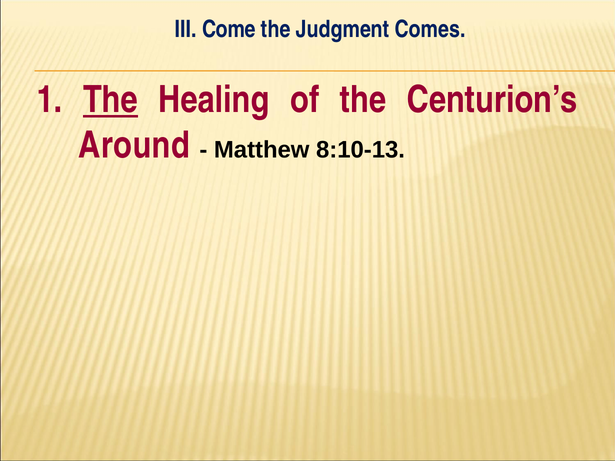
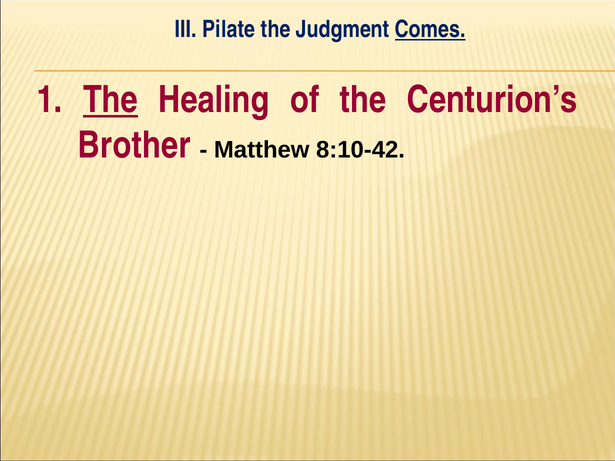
Come: Come -> Pilate
Comes underline: none -> present
Around: Around -> Brother
8:10-13: 8:10-13 -> 8:10-42
